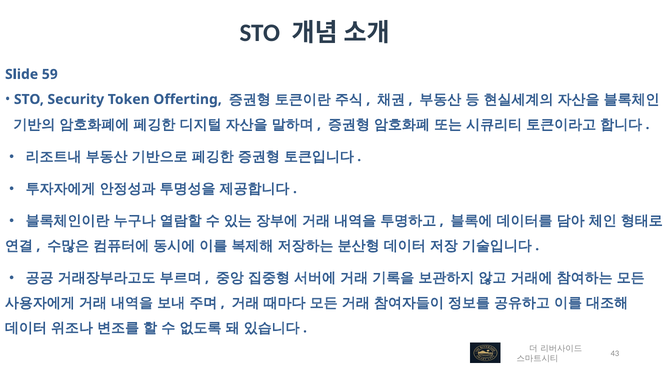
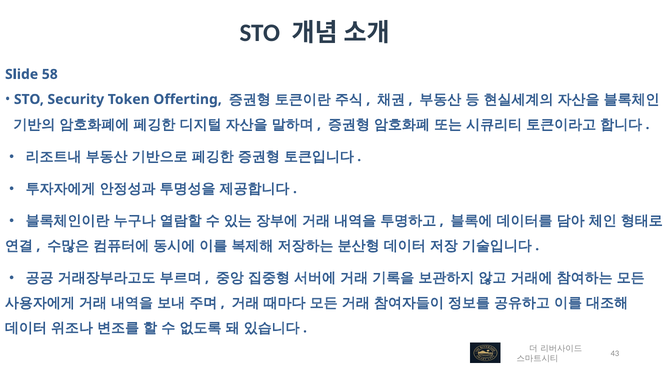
59: 59 -> 58
